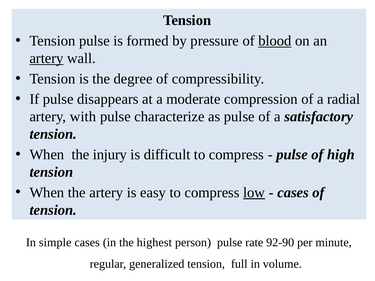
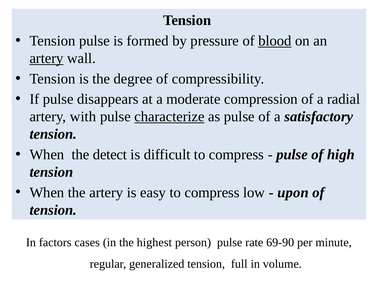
characterize underline: none -> present
injury: injury -> detect
low underline: present -> none
cases at (293, 193): cases -> upon
simple: simple -> factors
92-90: 92-90 -> 69-90
